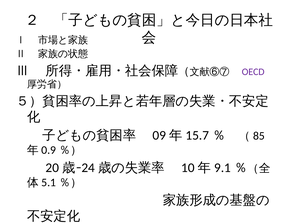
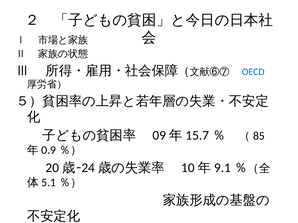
OECD colour: purple -> blue
